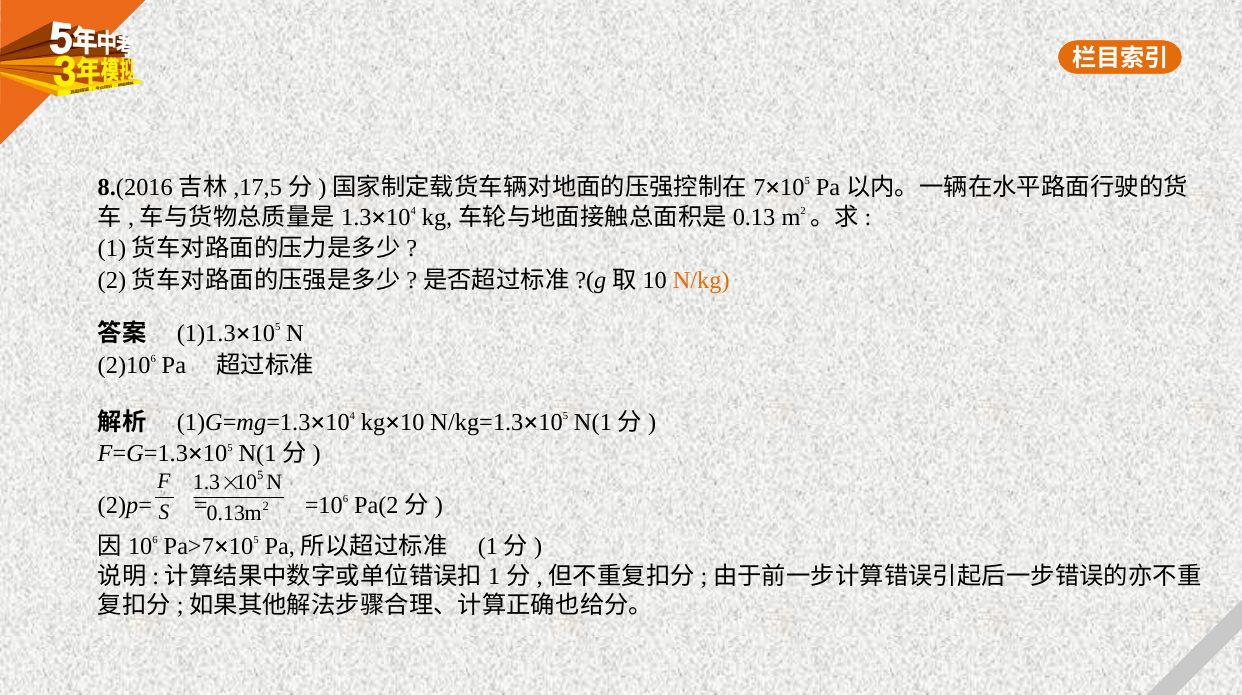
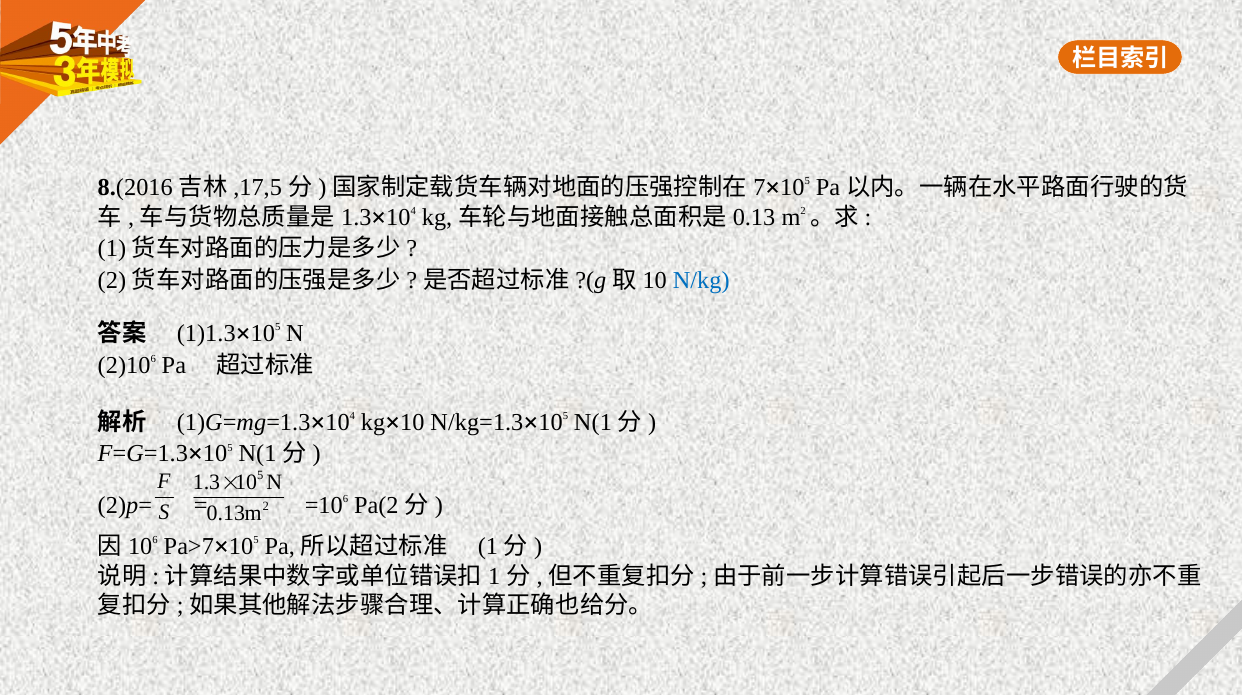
N/kg colour: orange -> blue
